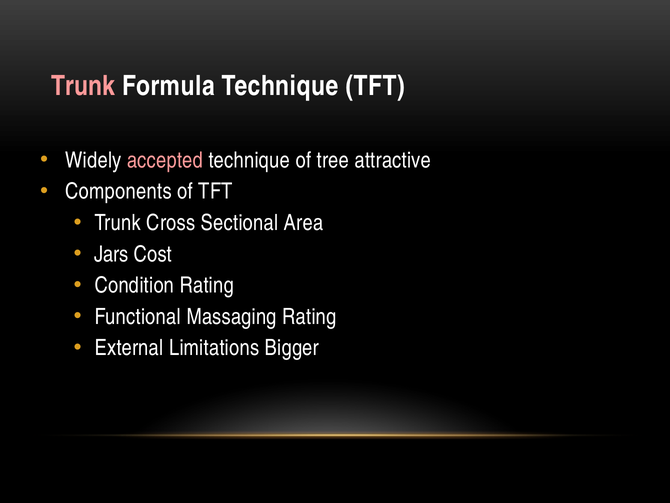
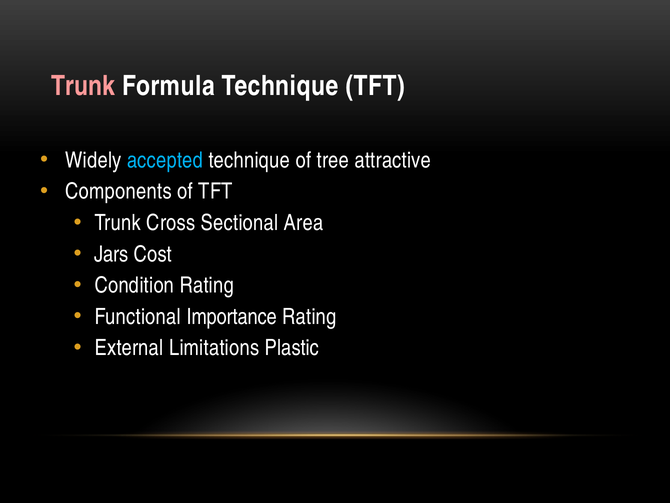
accepted colour: pink -> light blue
Massaging: Massaging -> Importance
Bigger: Bigger -> Plastic
